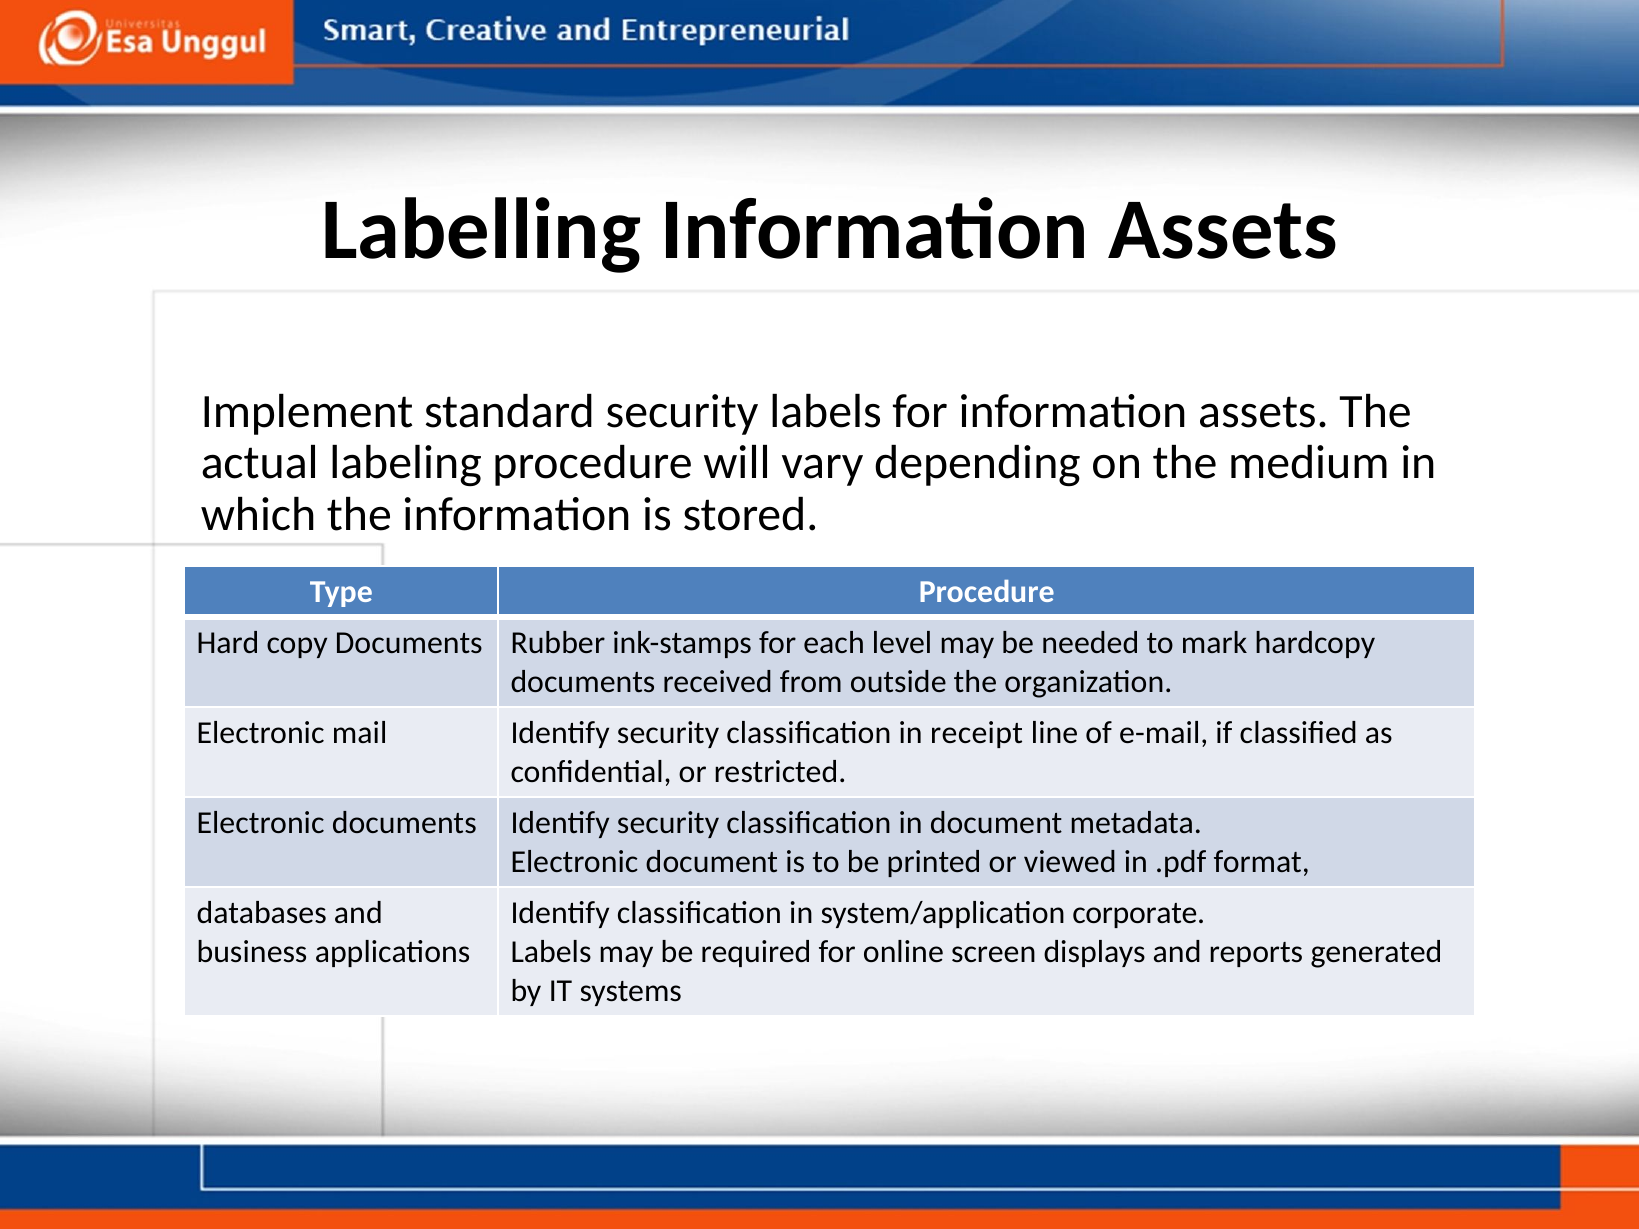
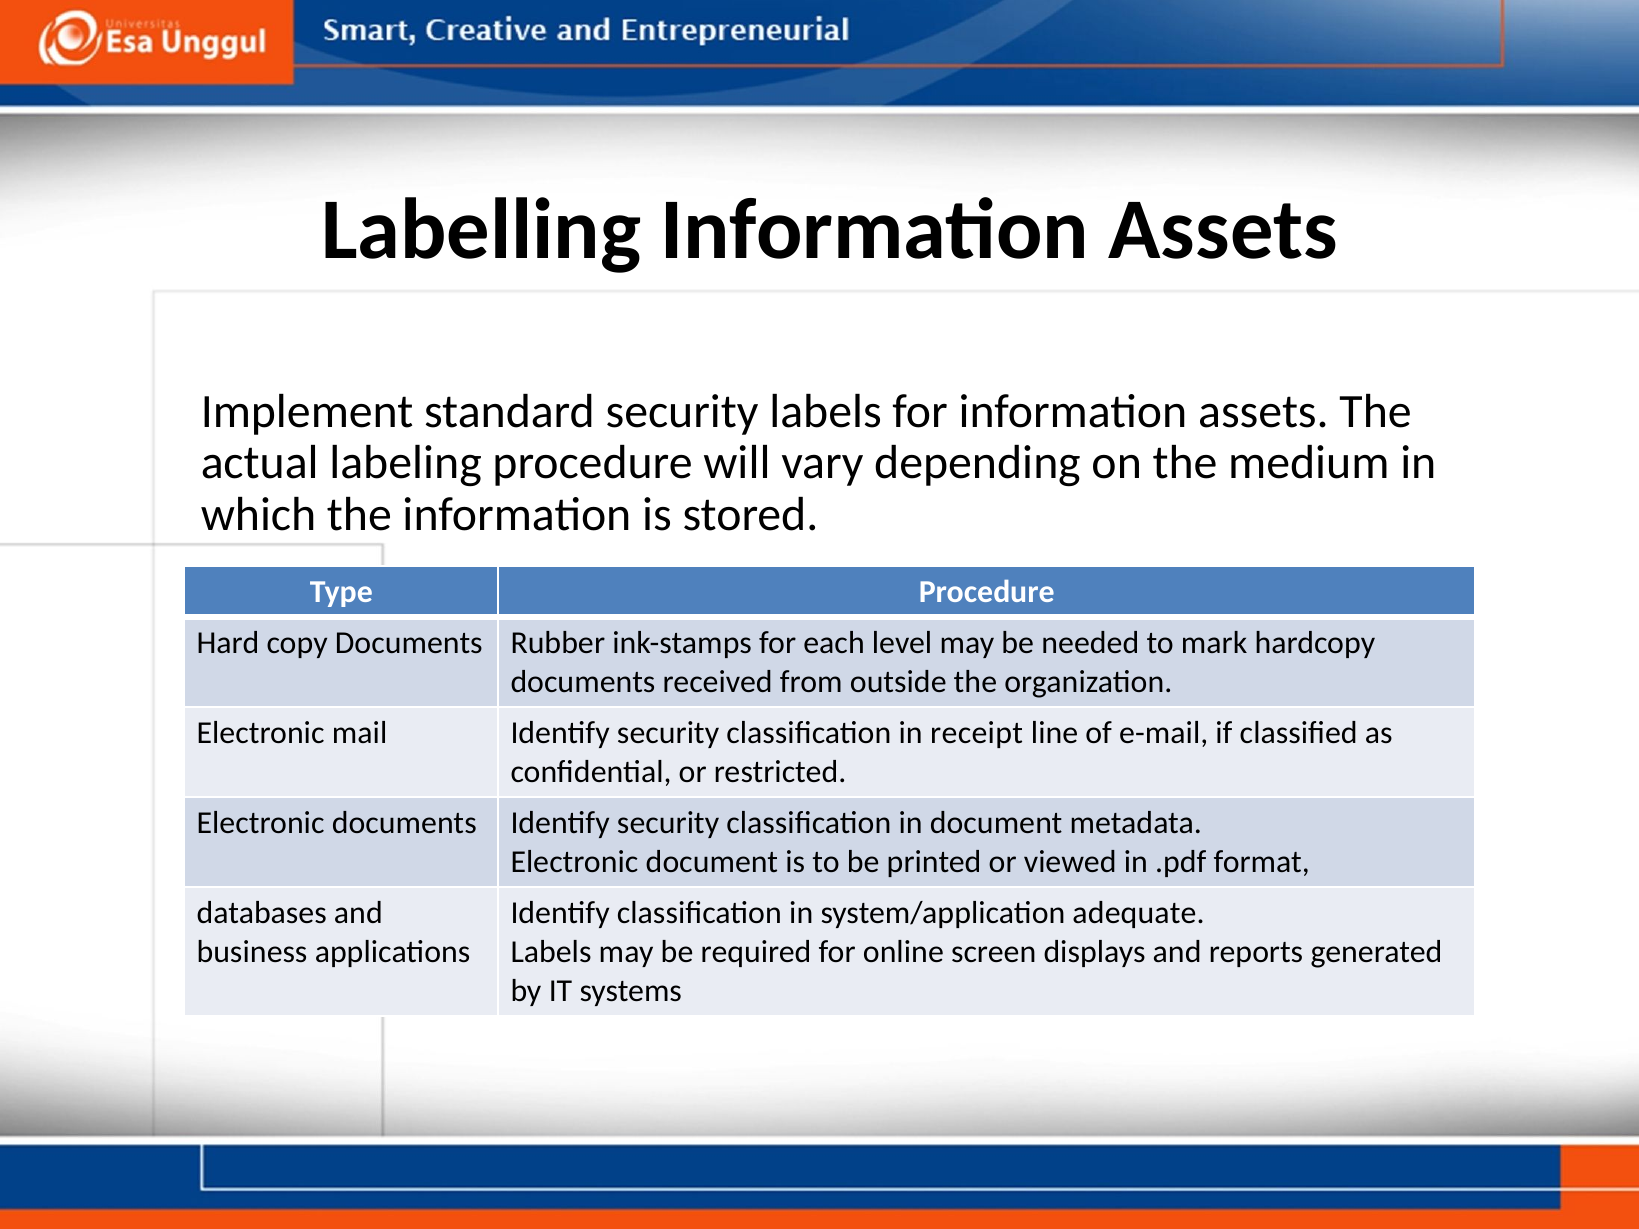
corporate: corporate -> adequate
